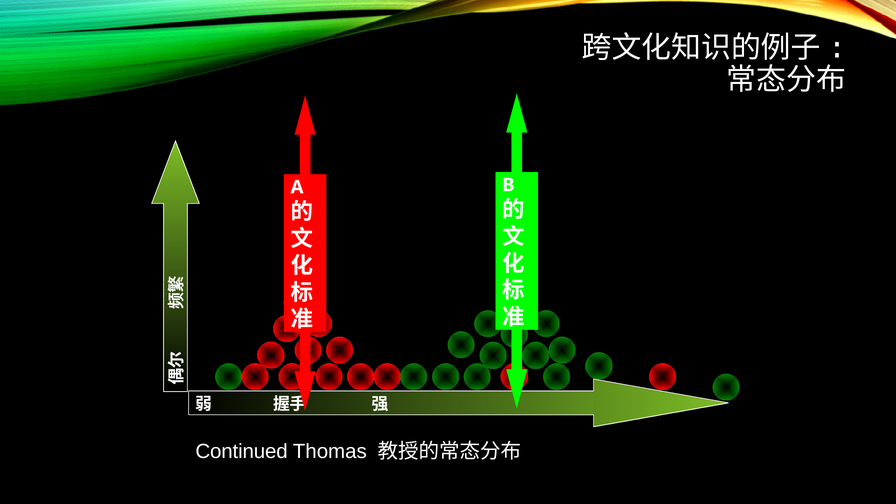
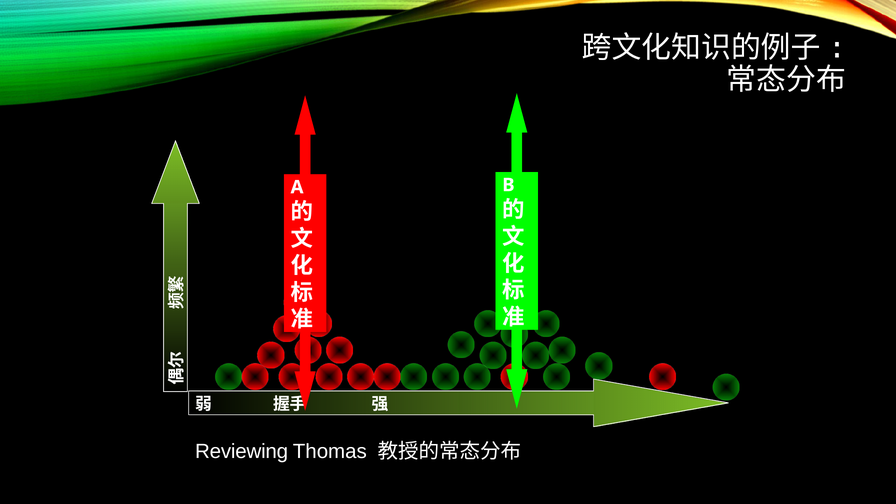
Continued: Continued -> Reviewing
